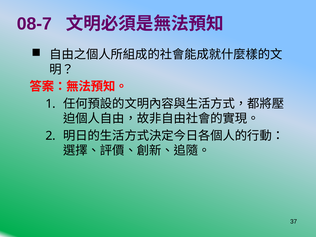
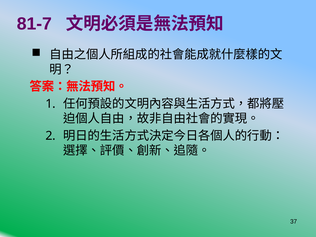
08-7: 08-7 -> 81-7
